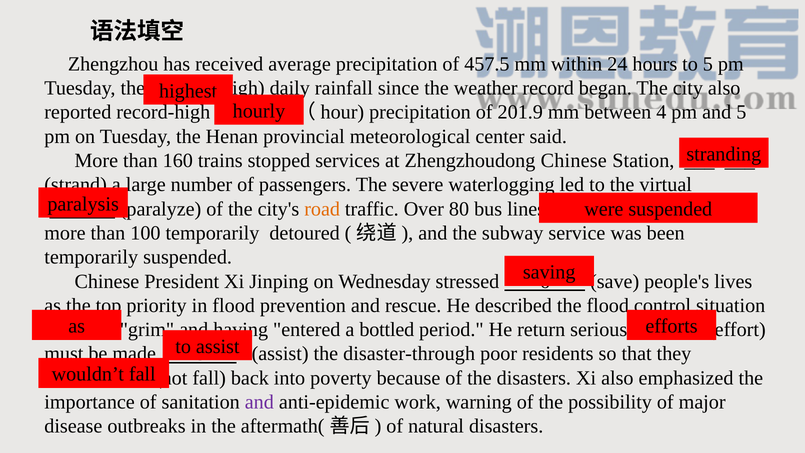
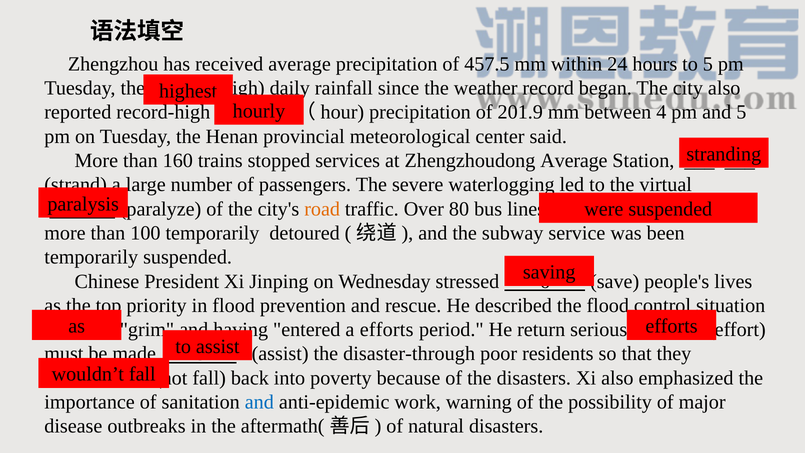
Zhengzhoudong Chinese: Chinese -> Average
a bottled: bottled -> efforts
and at (259, 402) colour: purple -> blue
